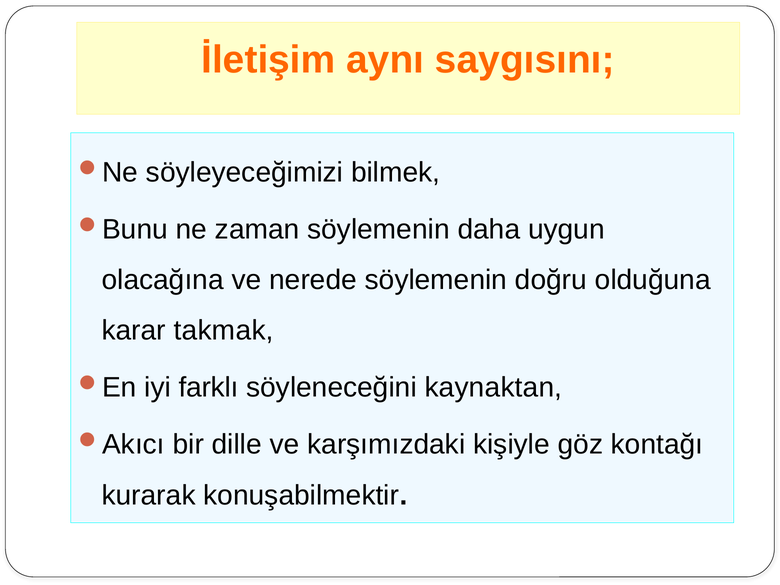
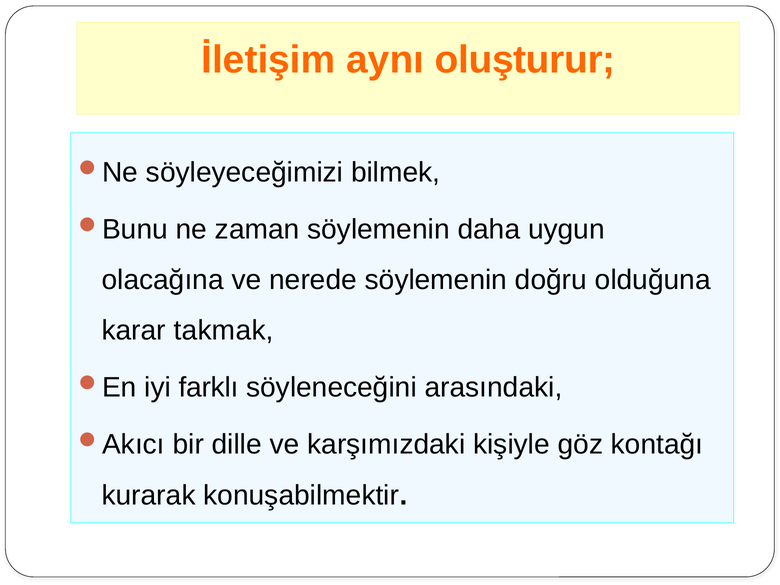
saygısını: saygısını -> oluşturur
kaynaktan: kaynaktan -> arasındaki
